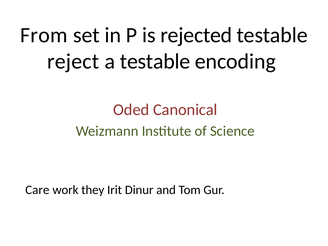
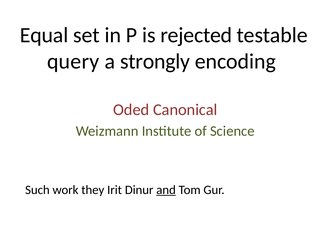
From: From -> Equal
reject: reject -> query
a testable: testable -> strongly
Care: Care -> Such
and underline: none -> present
